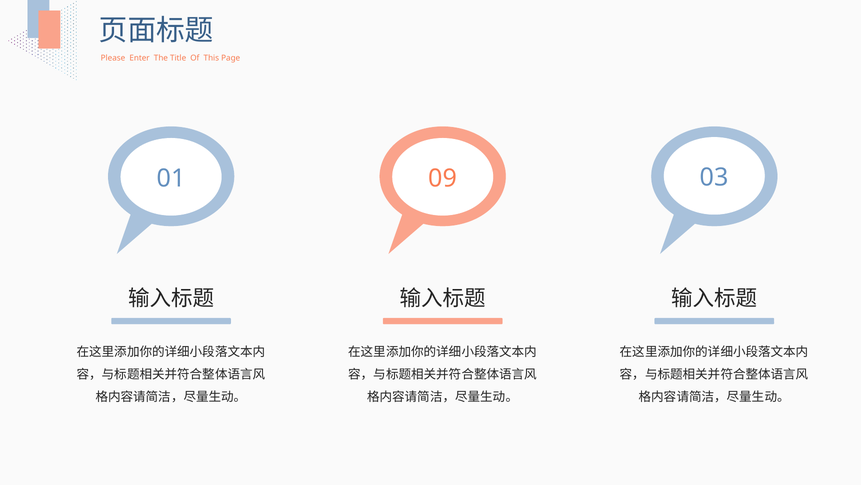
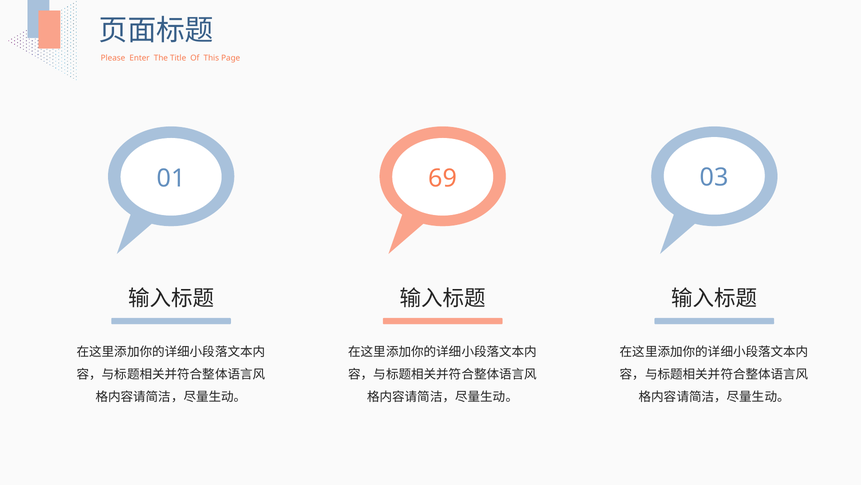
09: 09 -> 69
